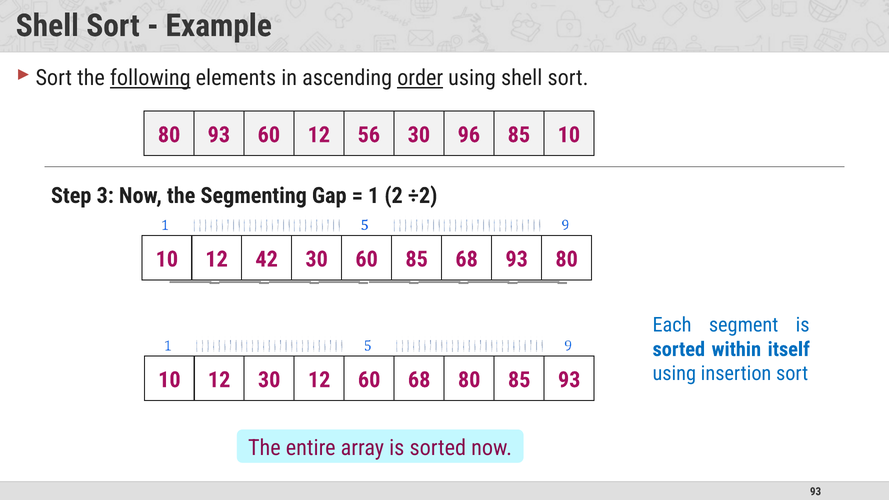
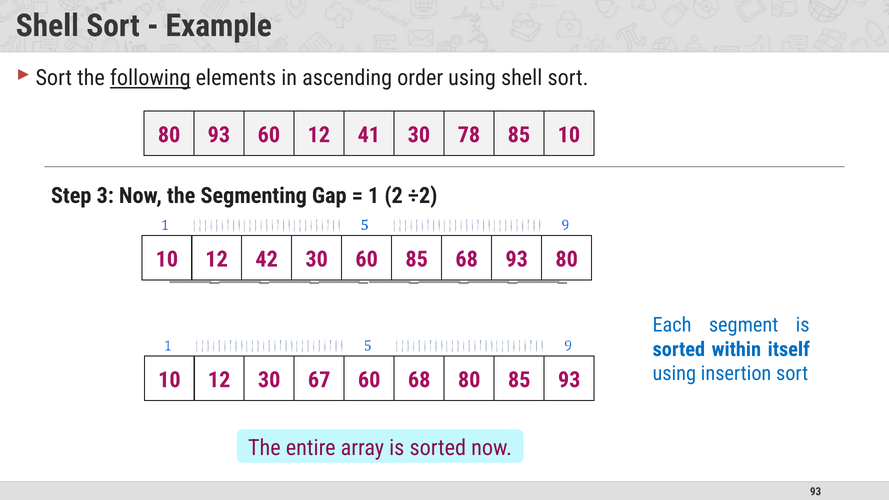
order underline: present -> none
56: 56 -> 41
96: 96 -> 78
30 12: 12 -> 67
